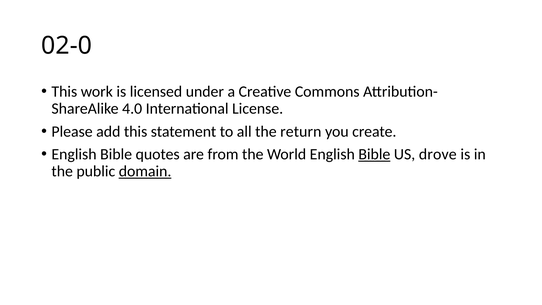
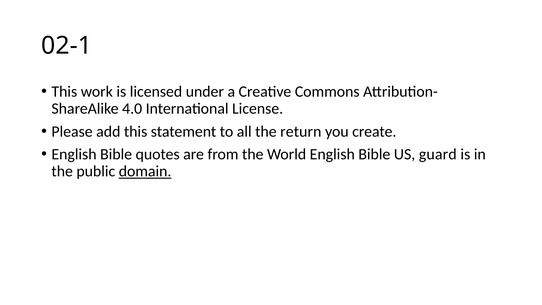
02-0: 02-0 -> 02-1
Bible at (374, 154) underline: present -> none
drove: drove -> guard
